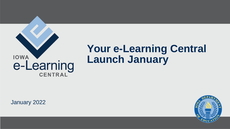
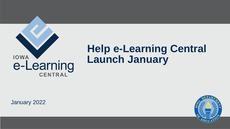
Your: Your -> Help
